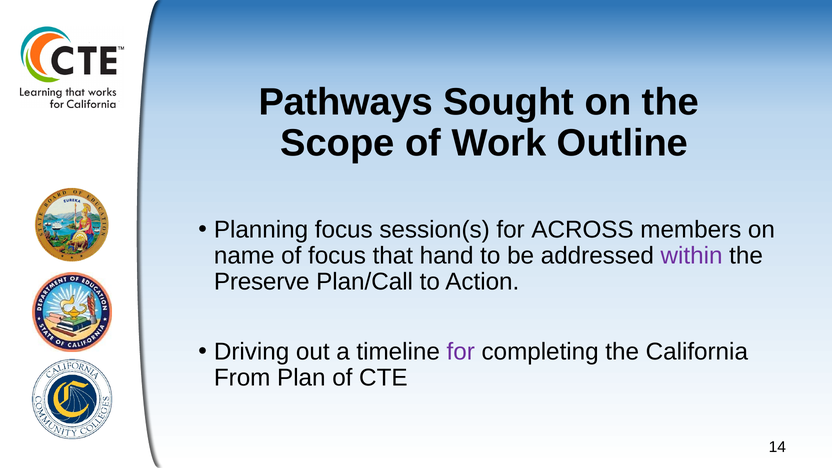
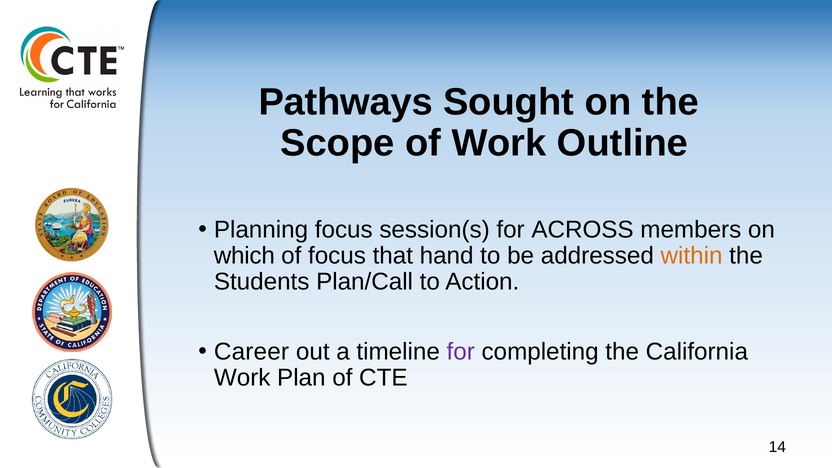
name: name -> which
within colour: purple -> orange
Preserve: Preserve -> Students
Driving: Driving -> Career
From at (242, 378): From -> Work
